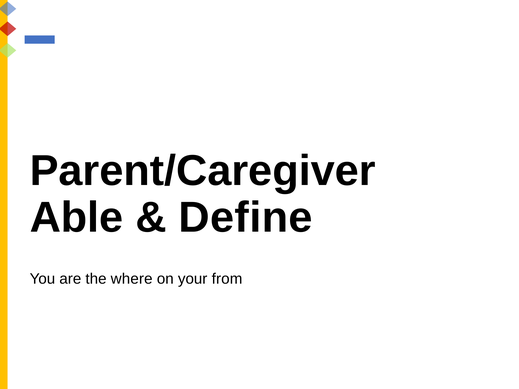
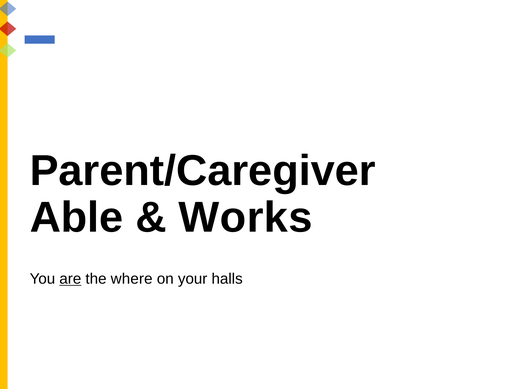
Define: Define -> Works
are underline: none -> present
from: from -> halls
